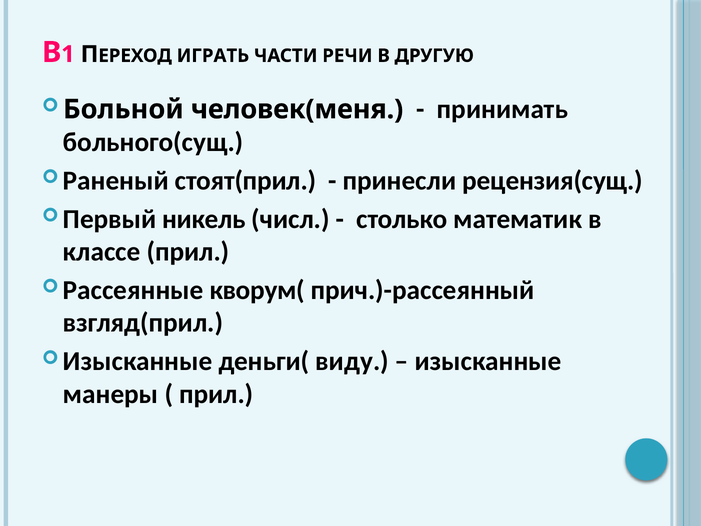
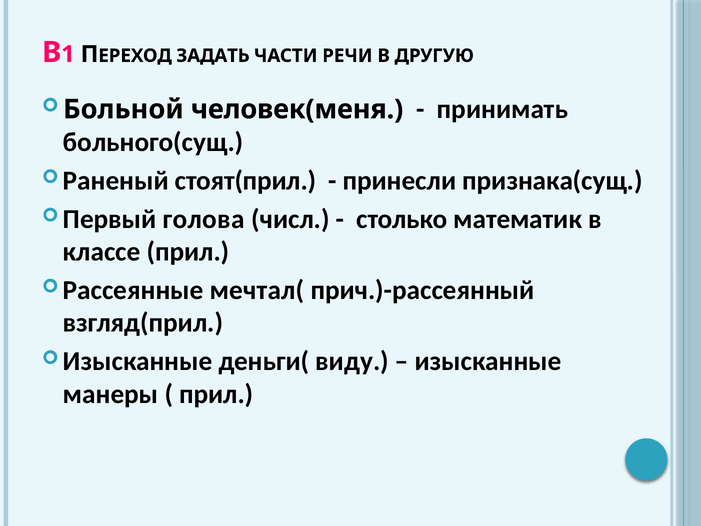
ИГРАТЬ: ИГРАТЬ -> ЗАДАТЬ
рецензия(сущ: рецензия(сущ -> признака(сущ
никель: никель -> голова
кворум(: кворум( -> мечтал(
